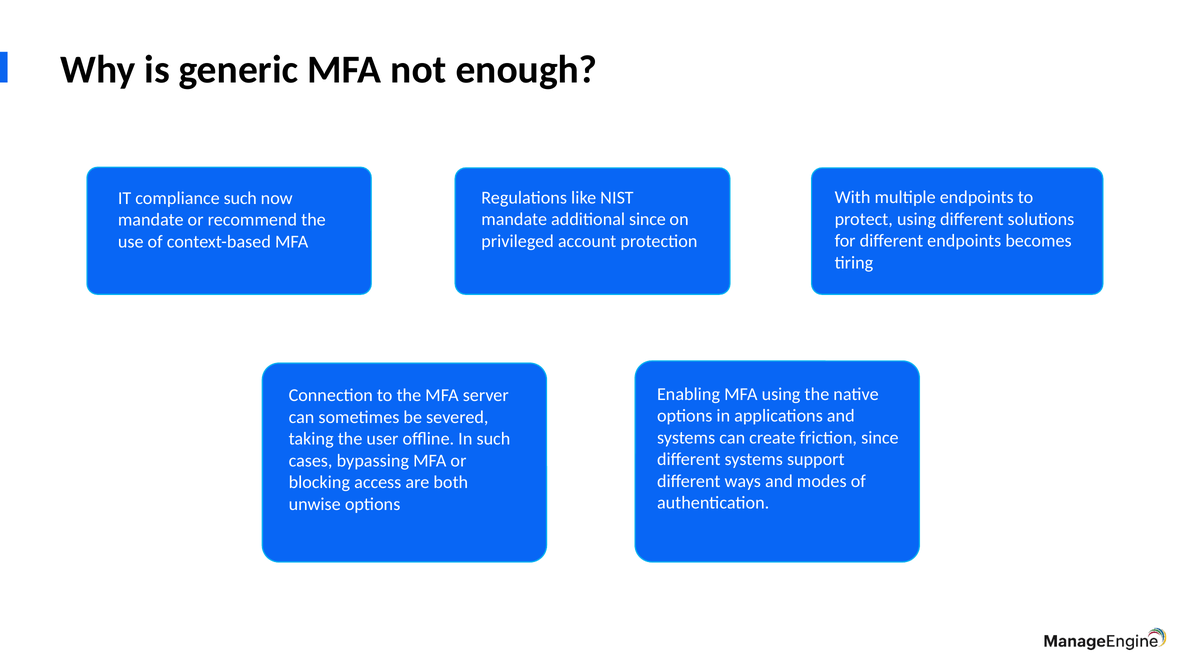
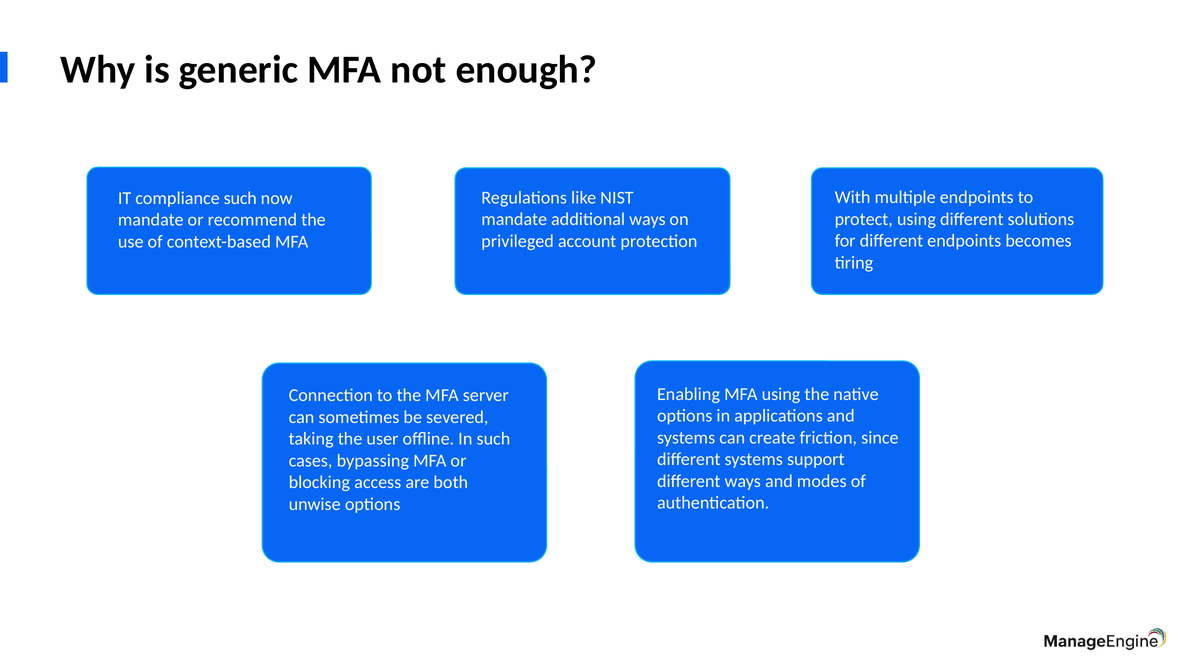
additional since: since -> ways
